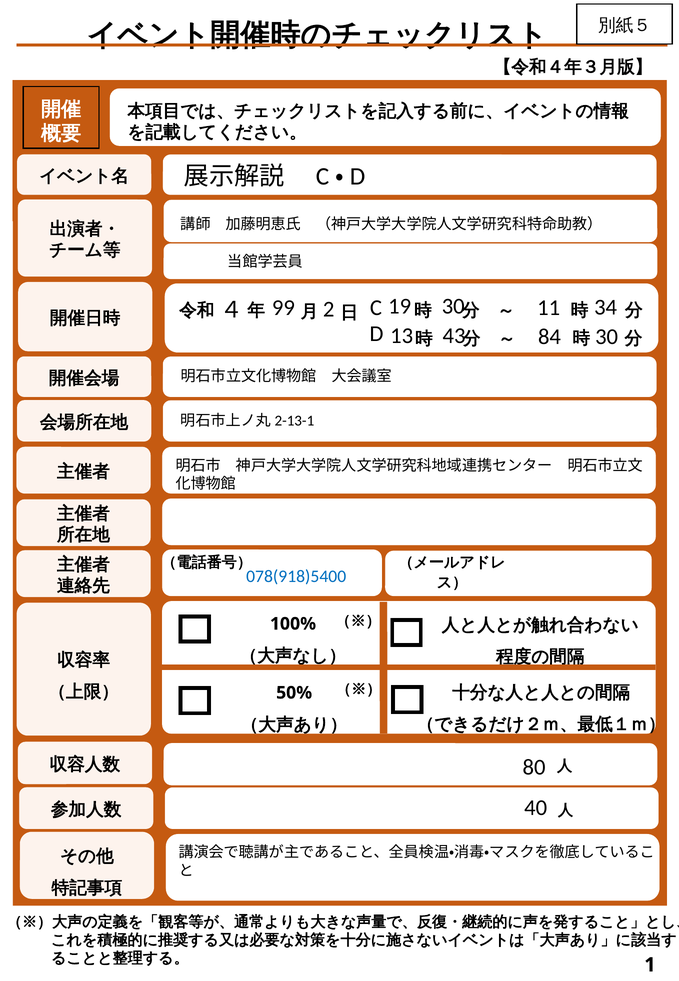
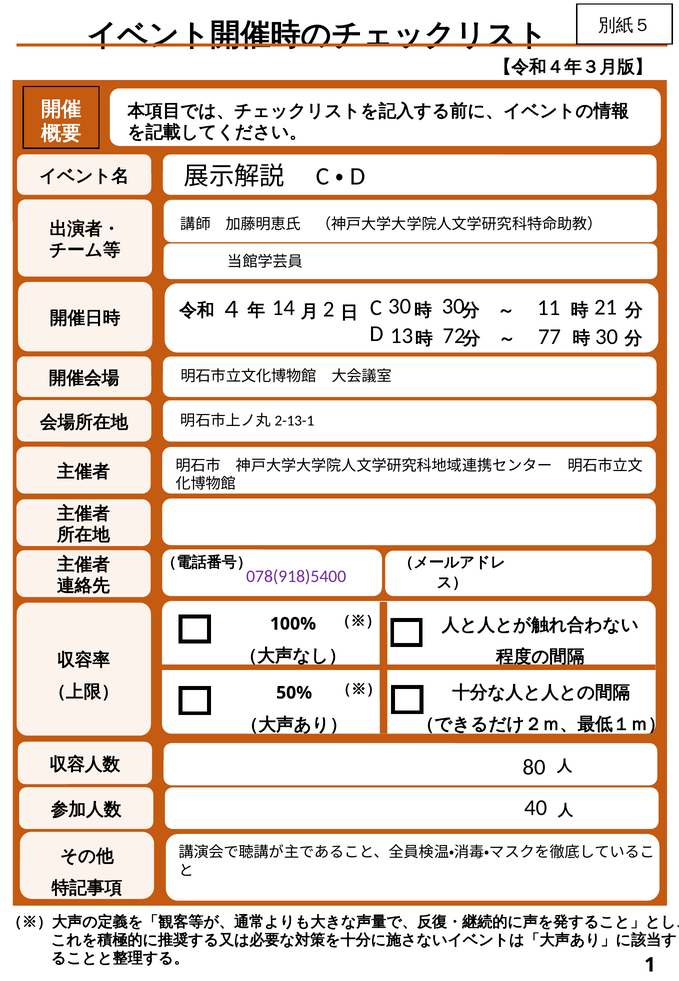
99: 99 -> 14
2 19: 19 -> 30
34: 34 -> 21
43: 43 -> 72
84: 84 -> 77
078(918)5400 colour: blue -> purple
